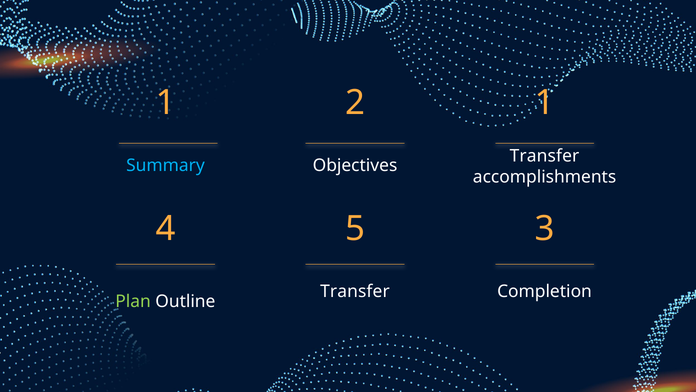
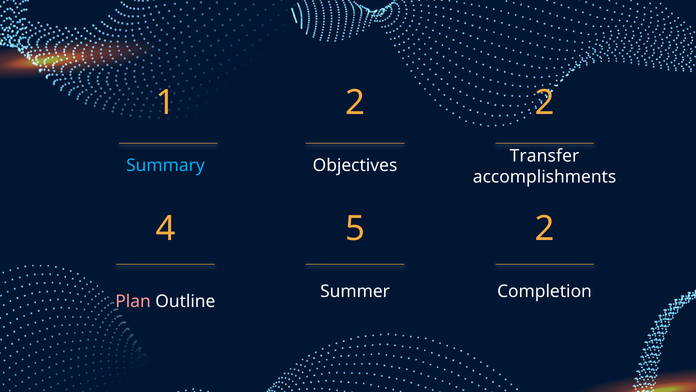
2 1: 1 -> 2
5 3: 3 -> 2
Transfer at (355, 291): Transfer -> Summer
Plan colour: light green -> pink
